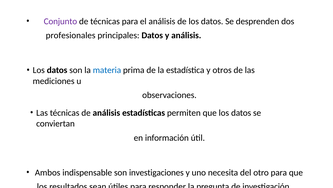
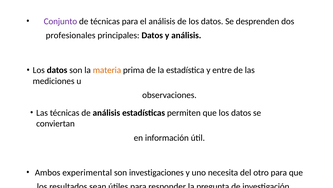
materia colour: blue -> orange
otros: otros -> entre
indispensable: indispensable -> experimental
